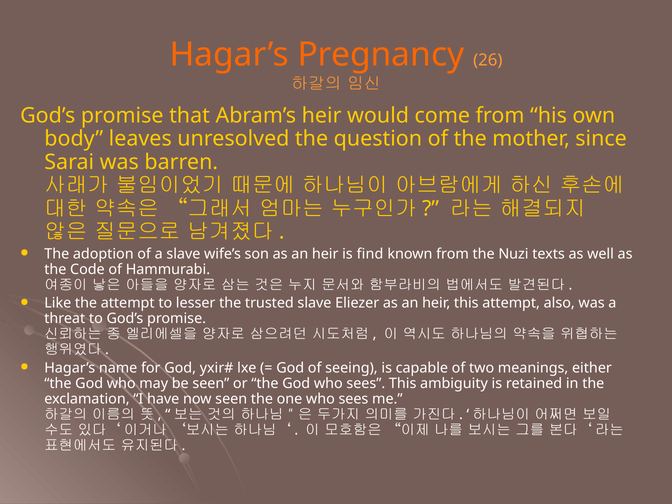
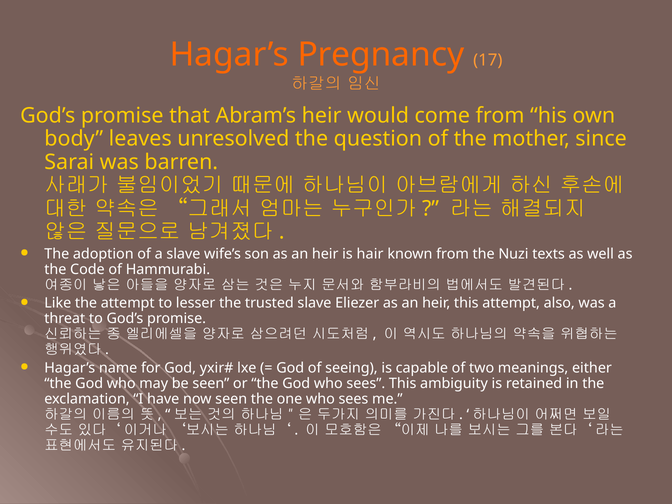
26: 26 -> 17
find: find -> hair
